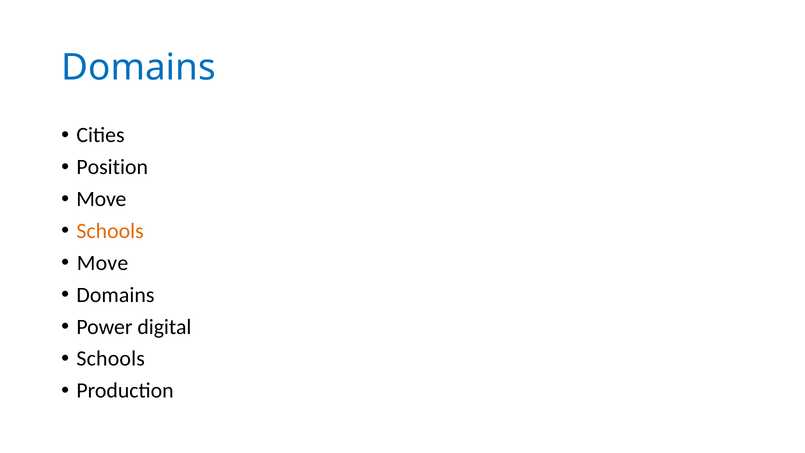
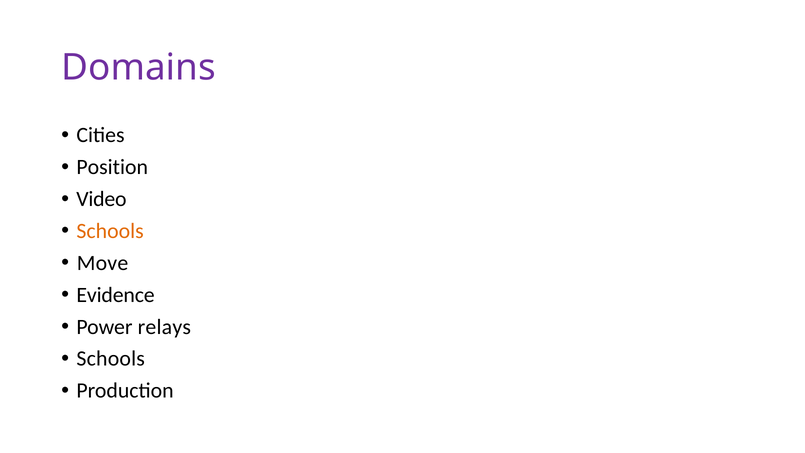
Domains at (139, 68) colour: blue -> purple
Move at (101, 199): Move -> Video
Domains at (115, 295): Domains -> Evidence
digital: digital -> relays
